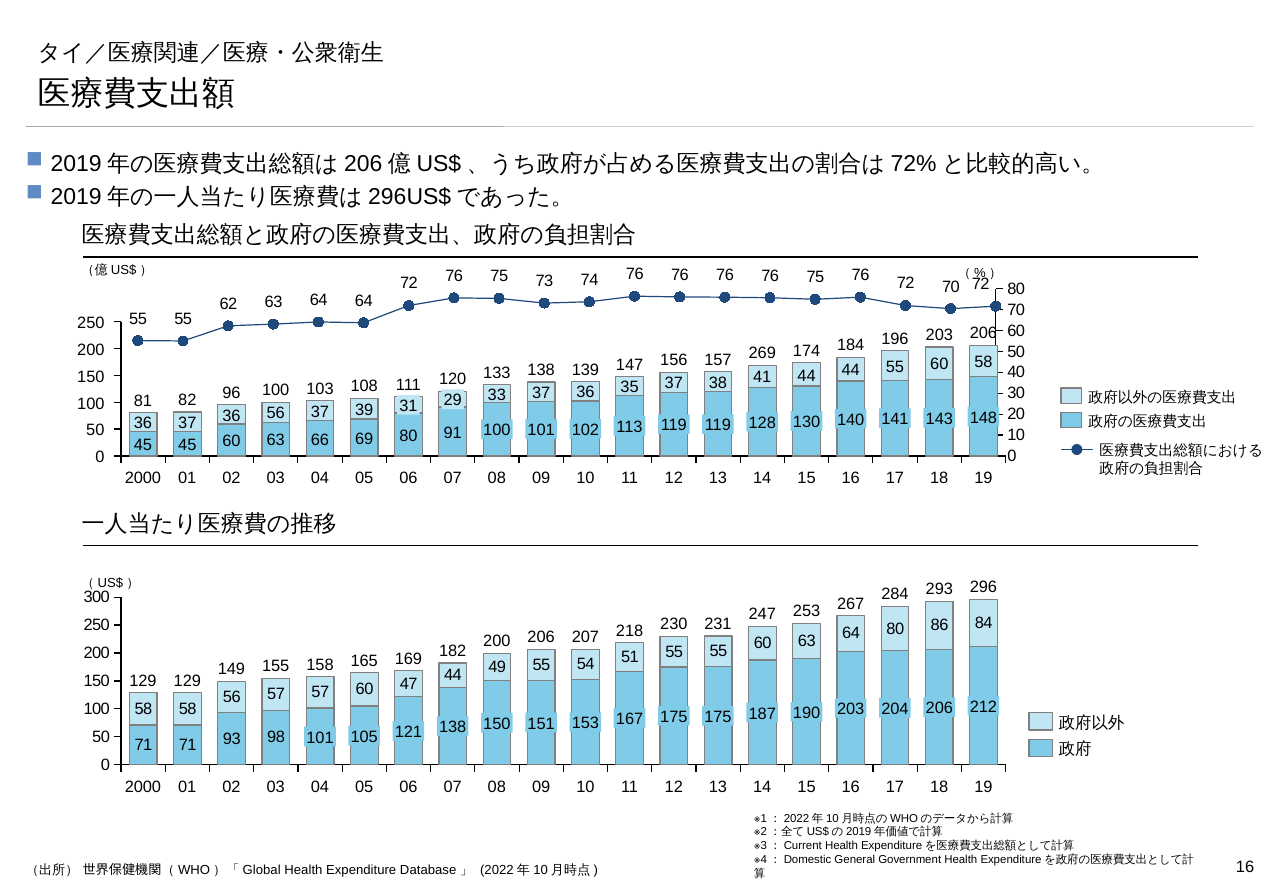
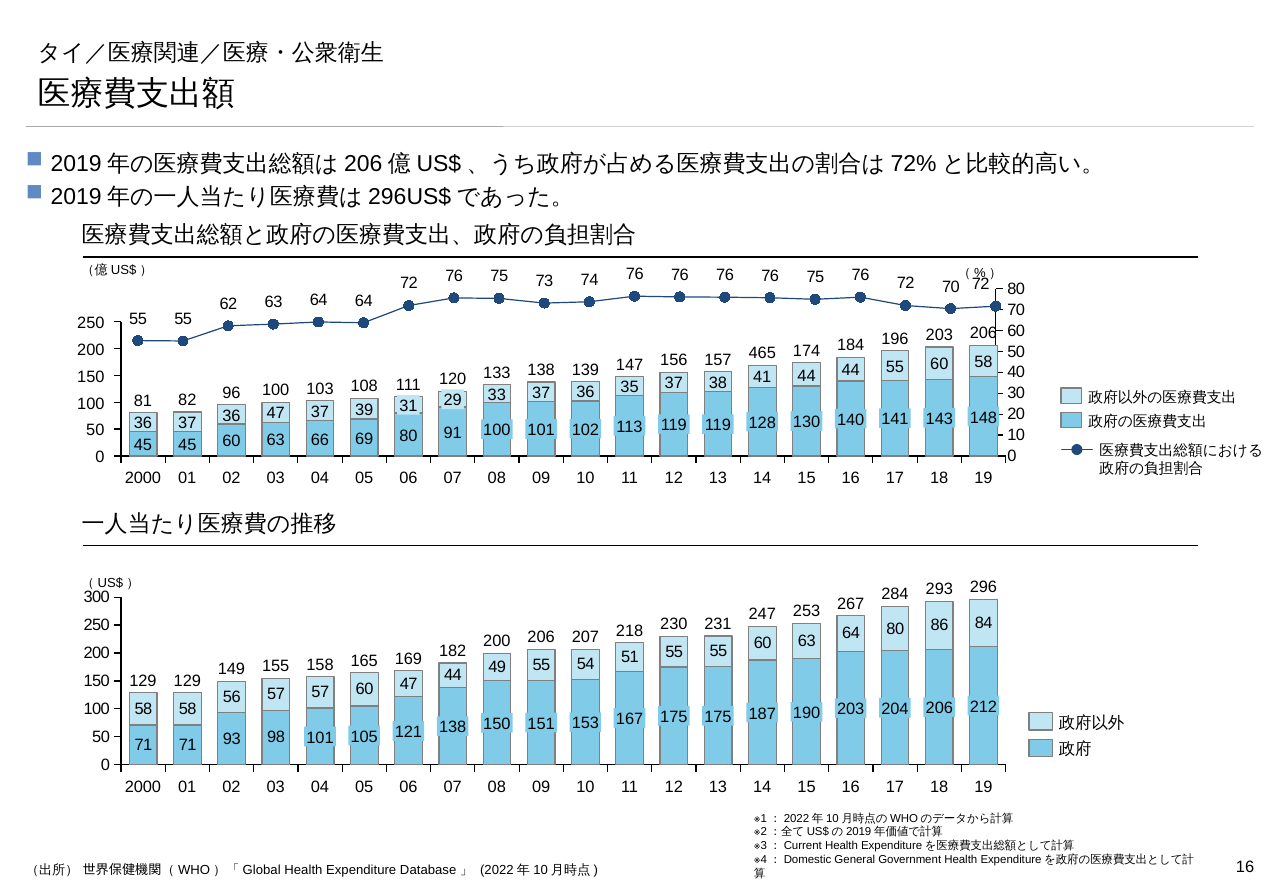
269: 269 -> 465
36 56: 56 -> 47
